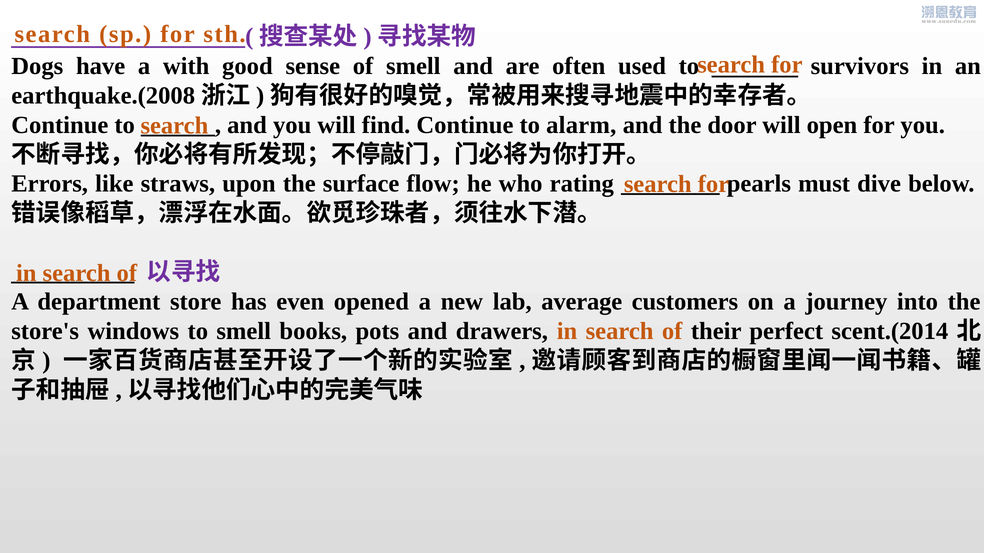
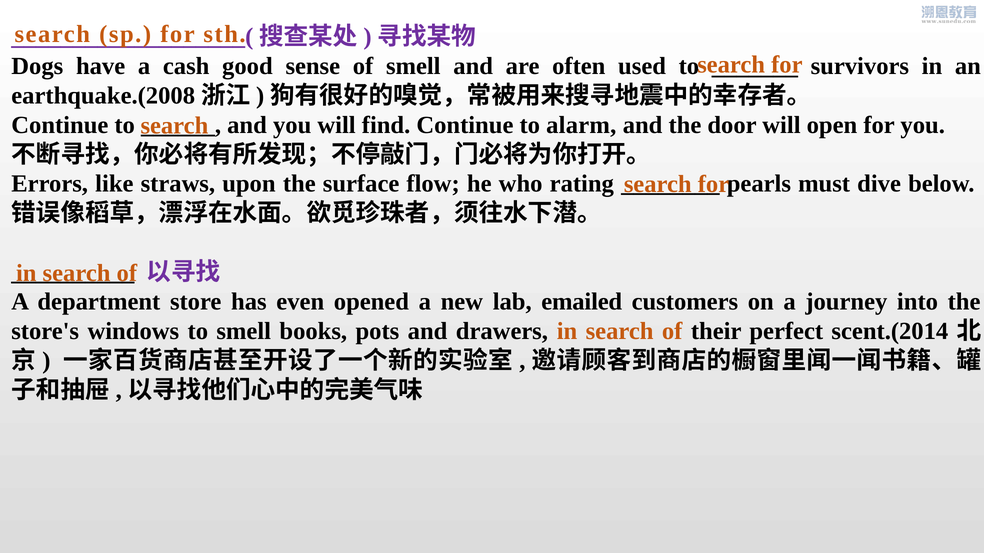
with: with -> cash
average: average -> emailed
